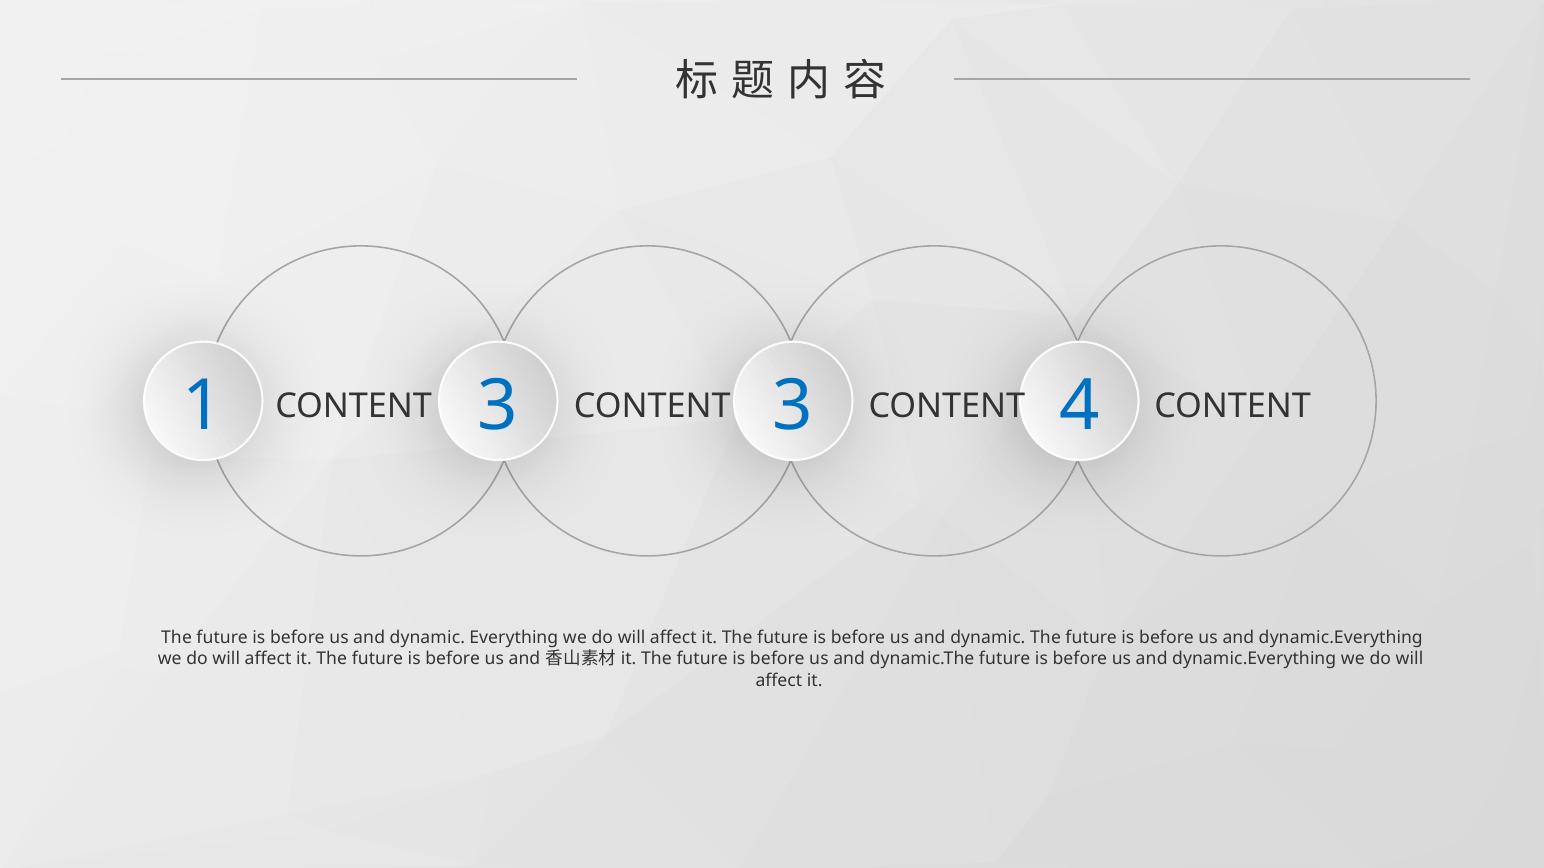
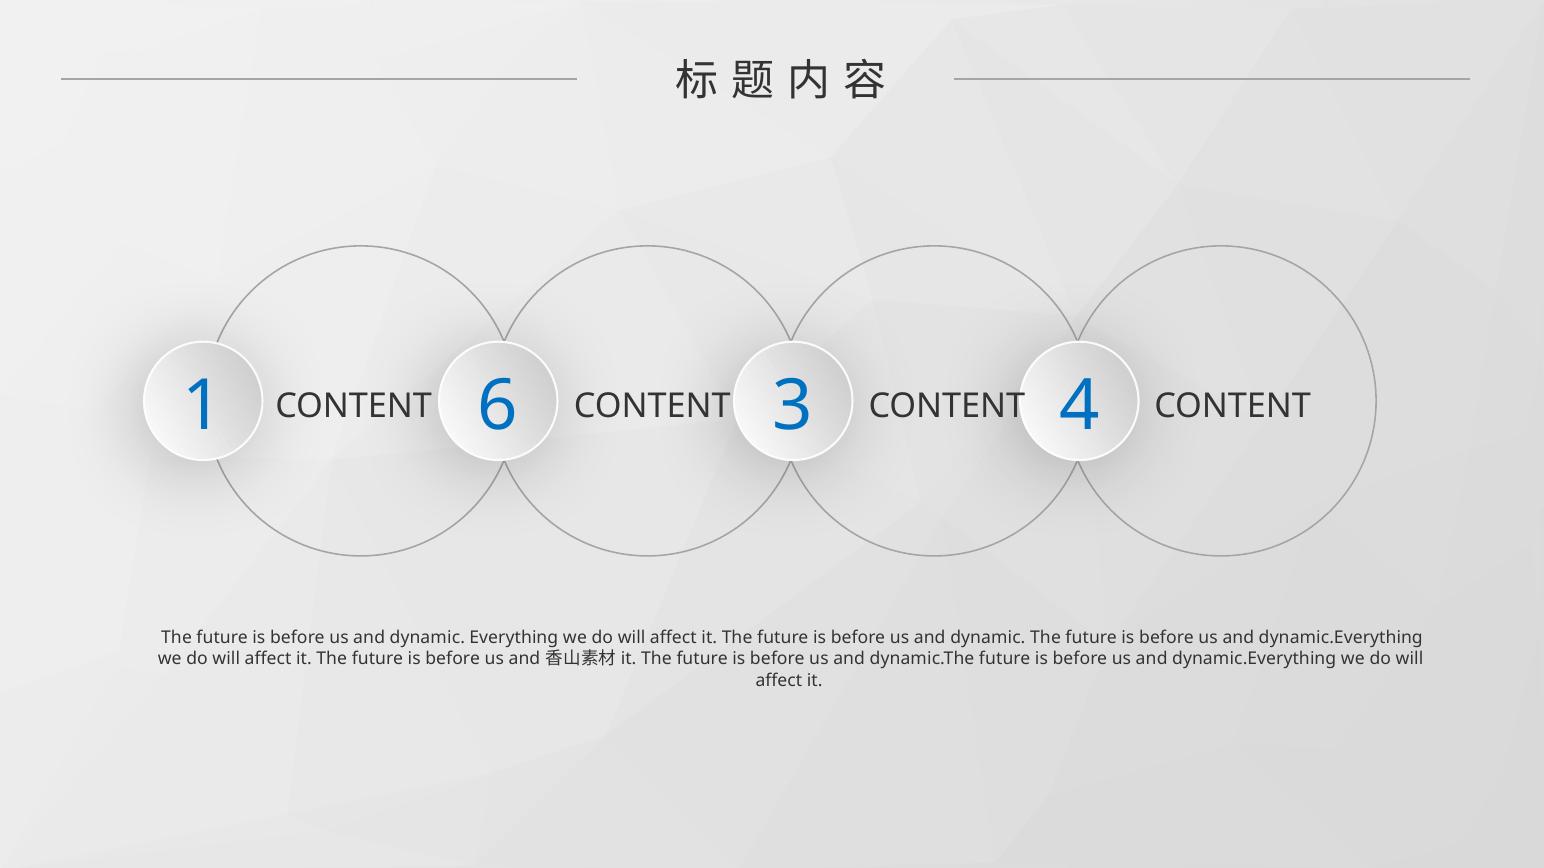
1 3: 3 -> 6
